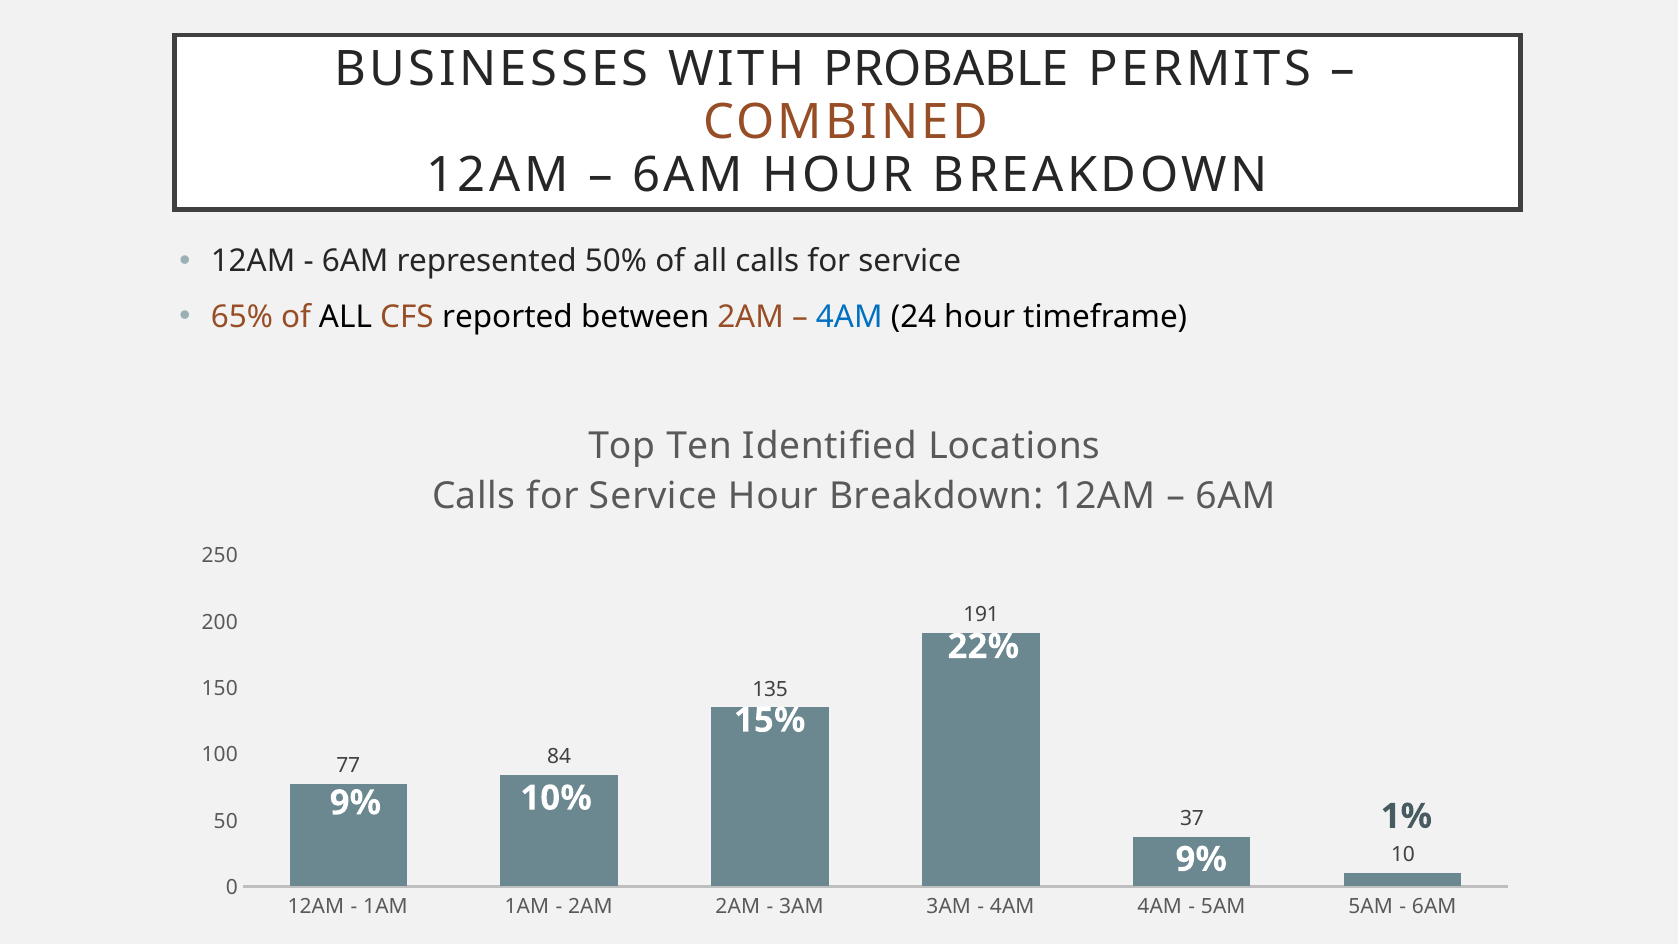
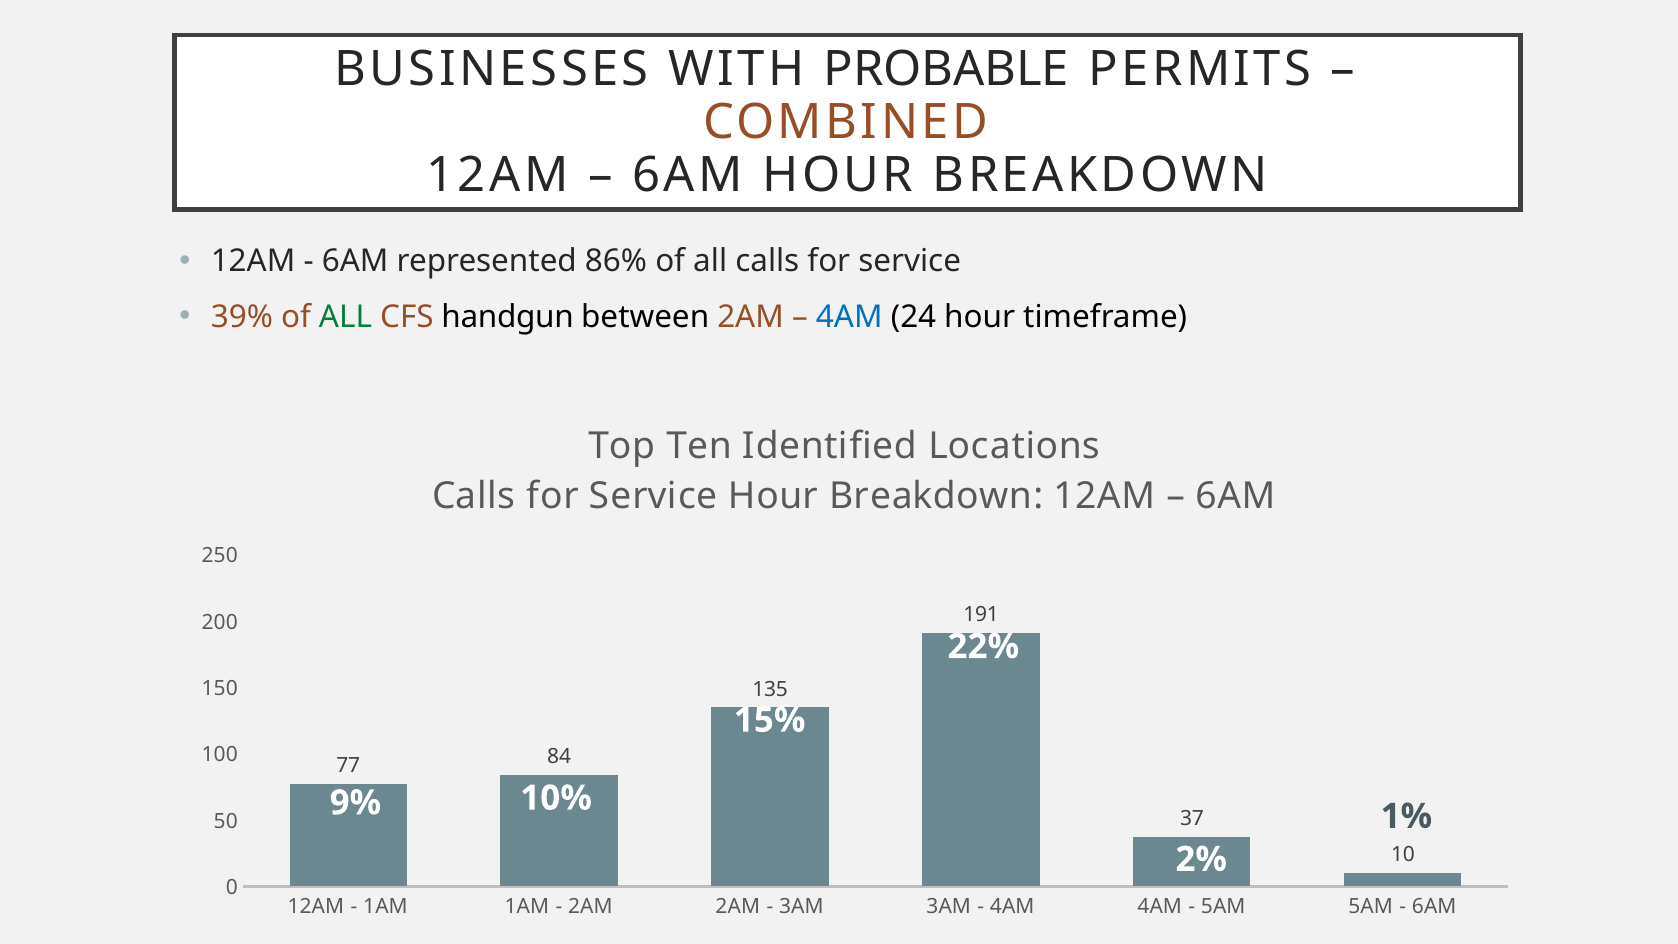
50%: 50% -> 86%
65%: 65% -> 39%
ALL at (346, 317) colour: black -> green
reported: reported -> handgun
9% at (1201, 859): 9% -> 2%
